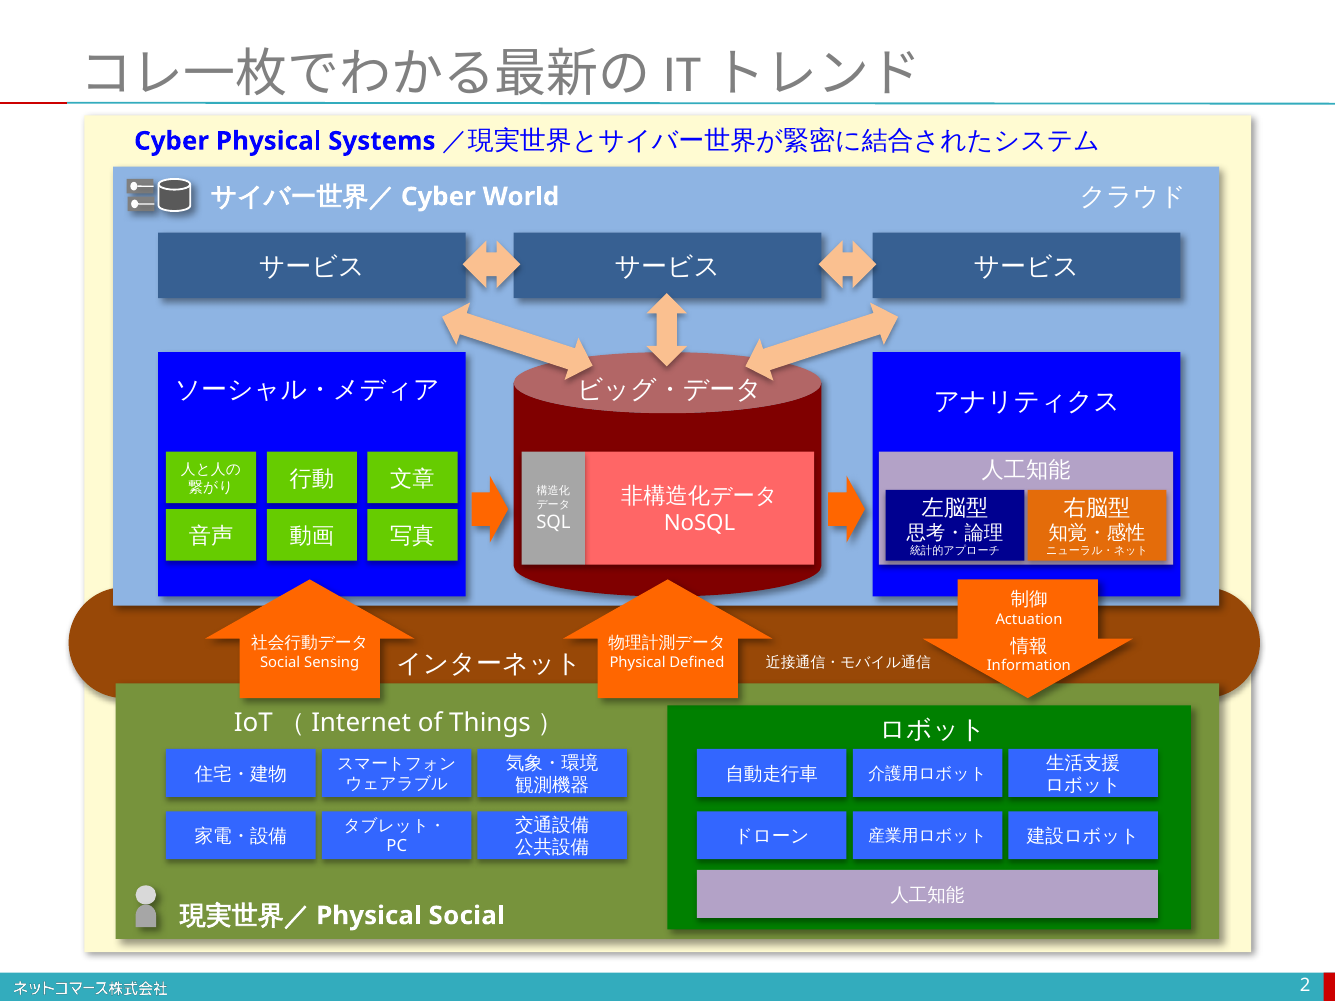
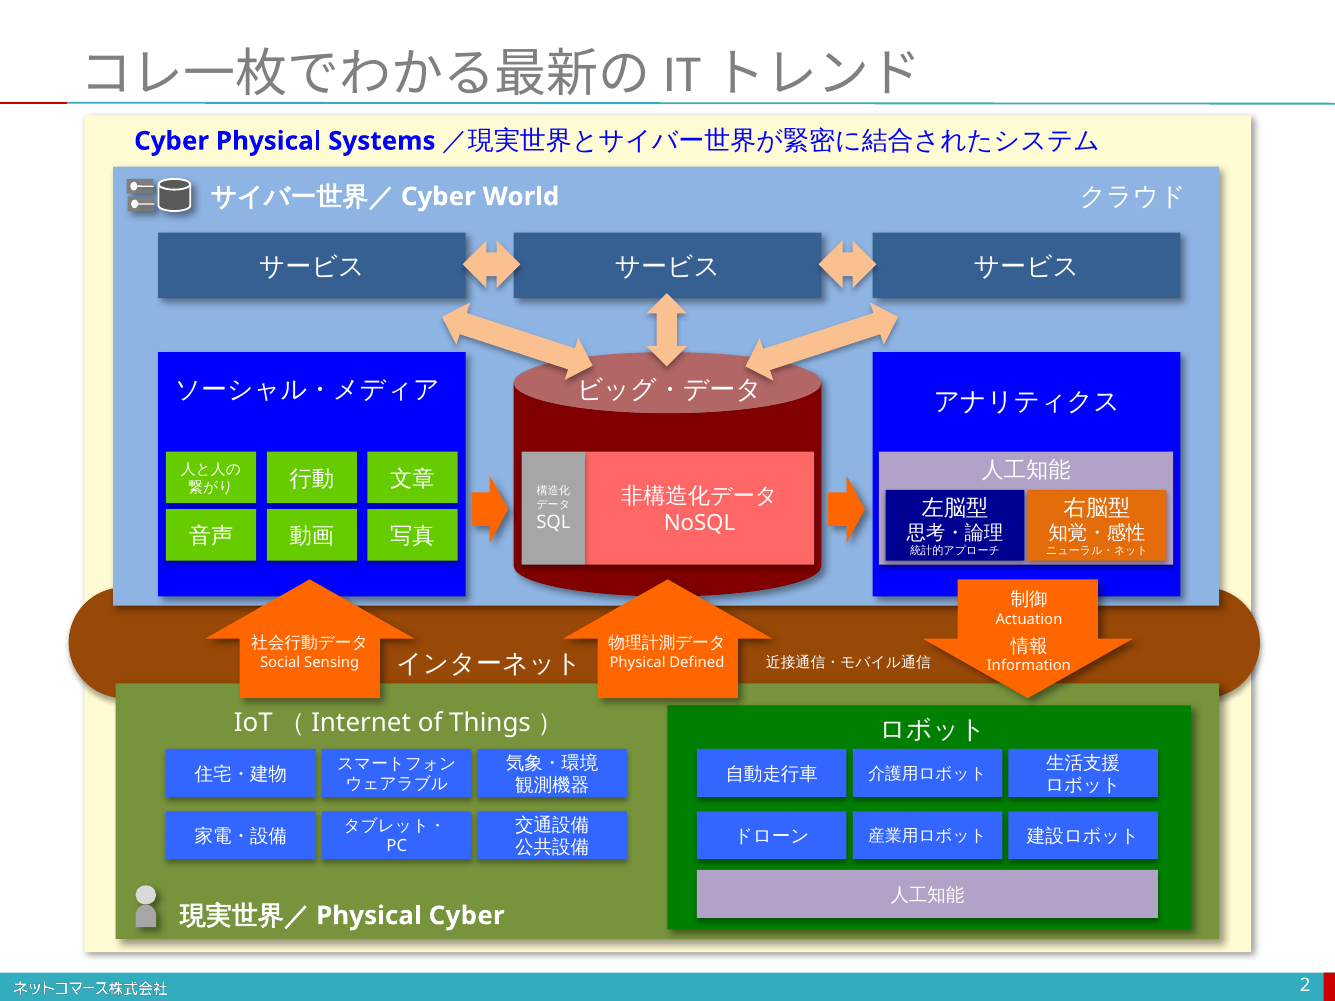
Physical Social: Social -> Cyber
